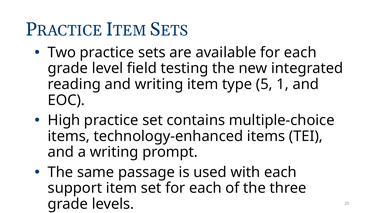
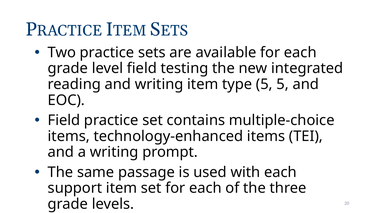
5 1: 1 -> 5
High at (64, 120): High -> Field
